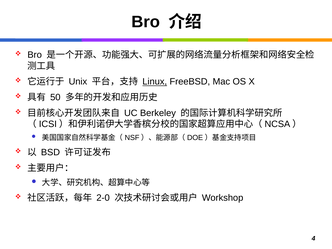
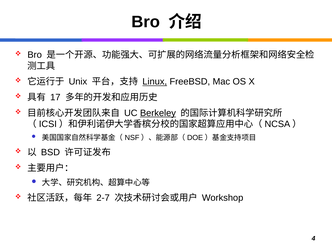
50: 50 -> 17
Berkeley underline: none -> present
2-0: 2-0 -> 2-7
